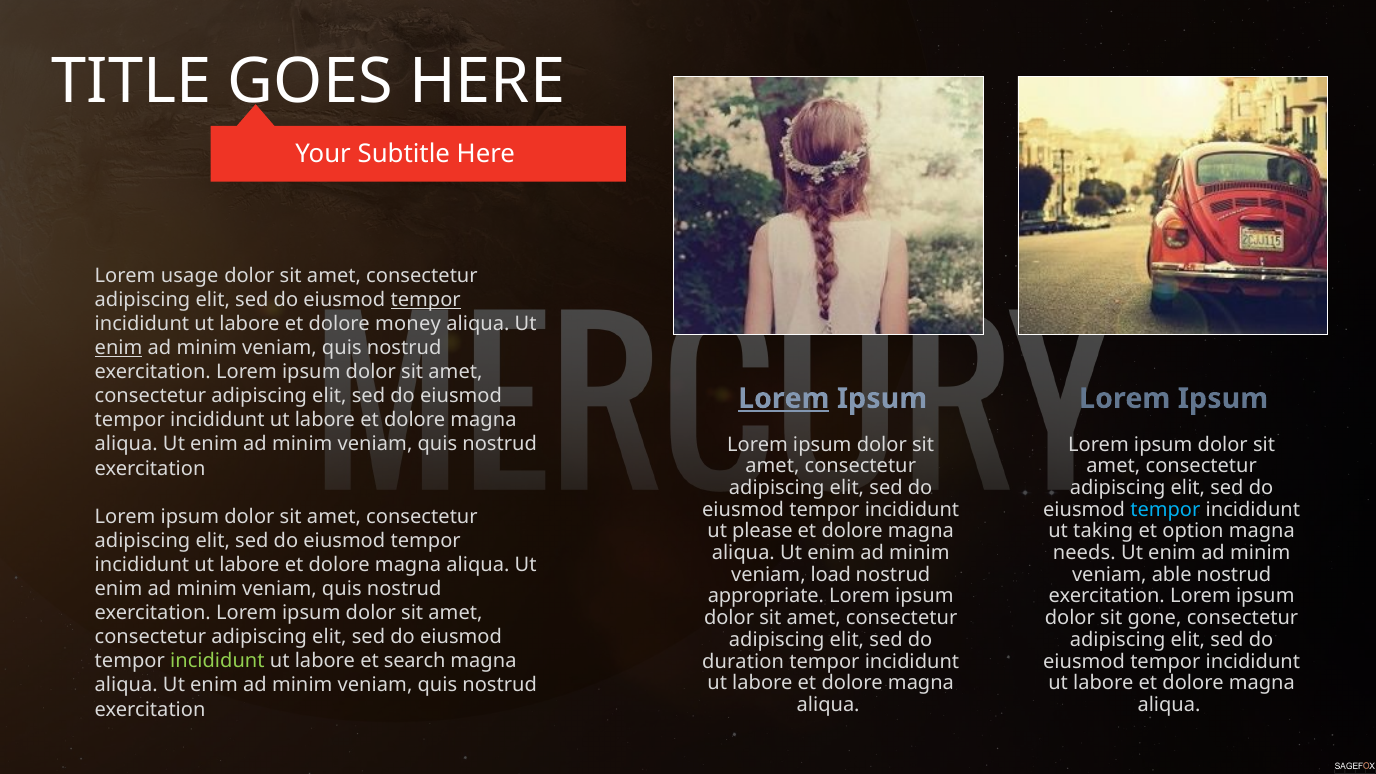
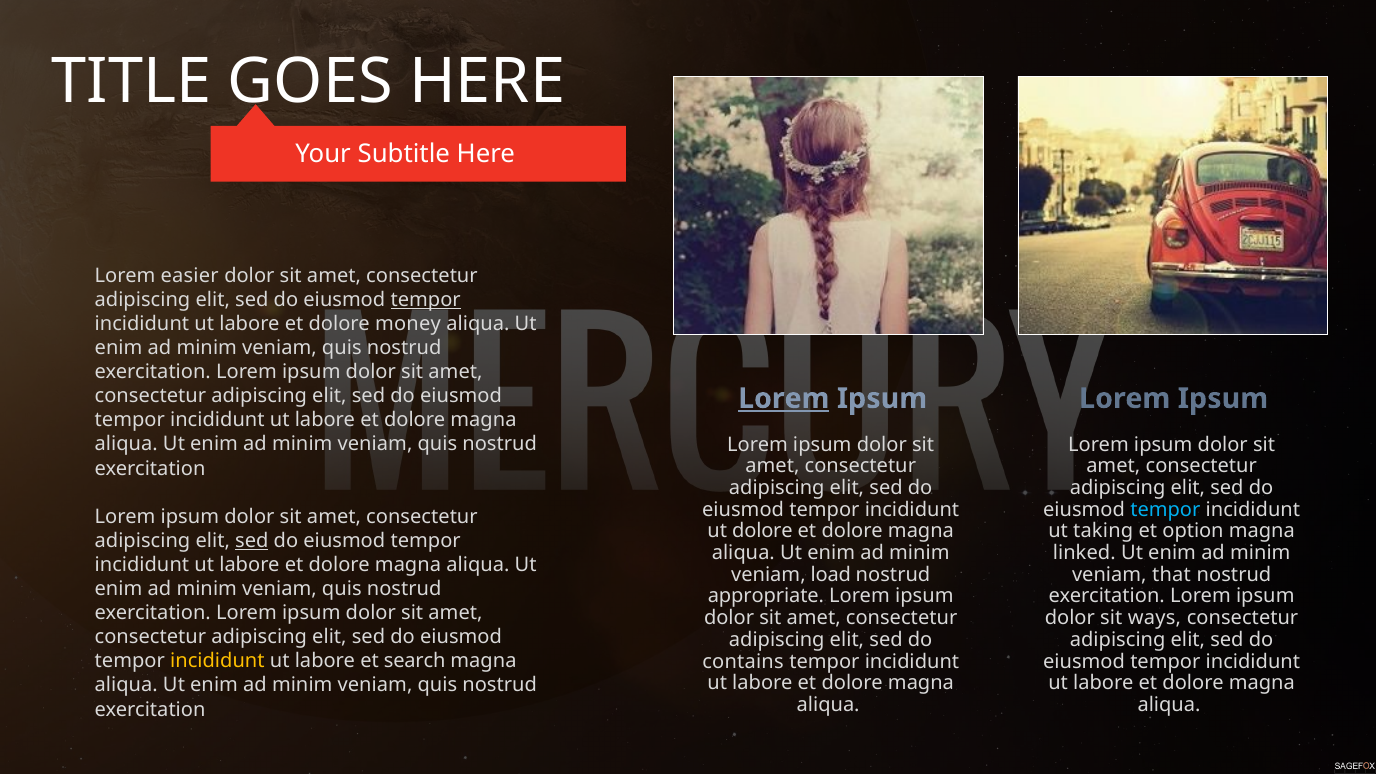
usage: usage -> easier
enim at (119, 348) underline: present -> none
ut please: please -> dolore
sed at (252, 541) underline: none -> present
needs: needs -> linked
able: able -> that
gone: gone -> ways
incididunt at (217, 661) colour: light green -> yellow
duration: duration -> contains
